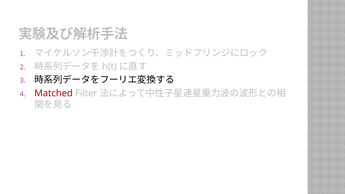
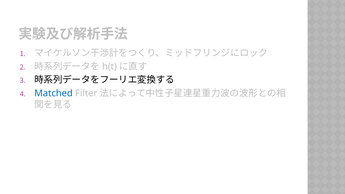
Matched colour: red -> blue
